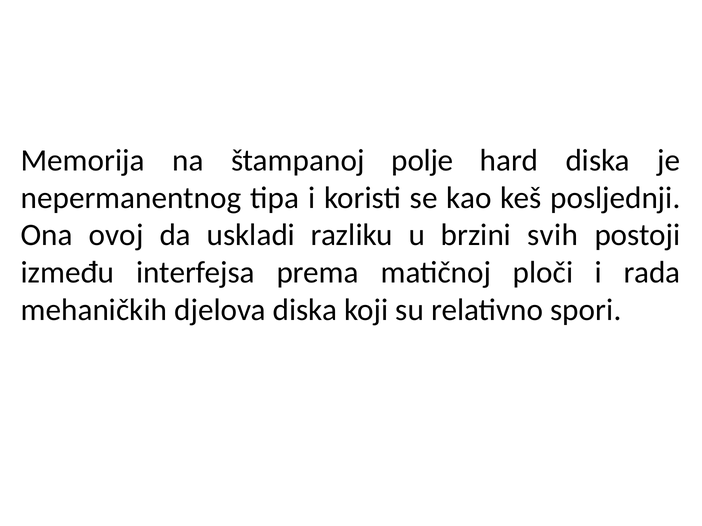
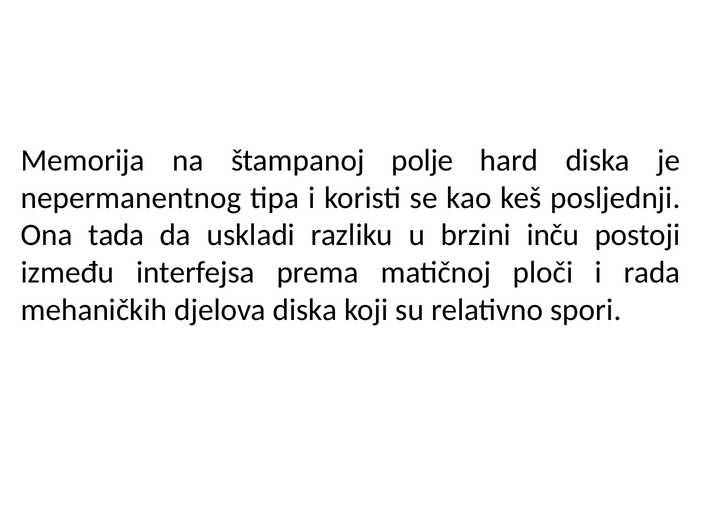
ovoj: ovoj -> tada
svih: svih -> inču
